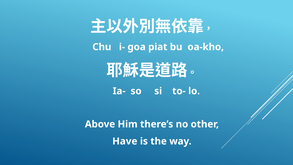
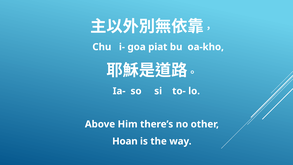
Have: Have -> Hoan
